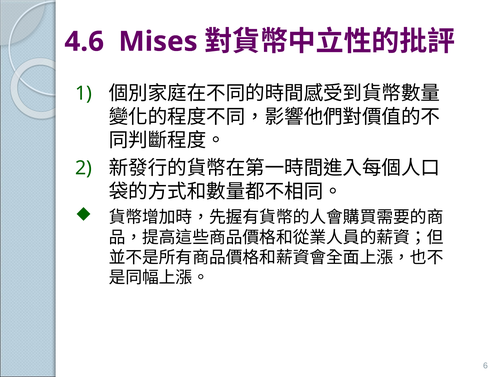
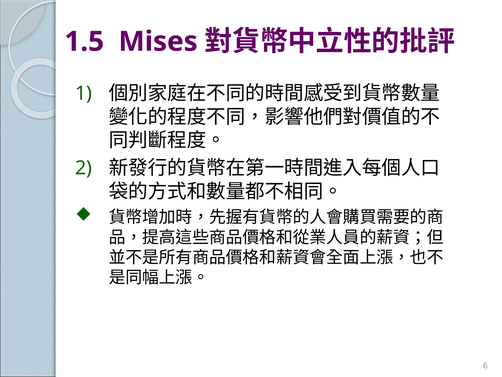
4.6: 4.6 -> 1.5
